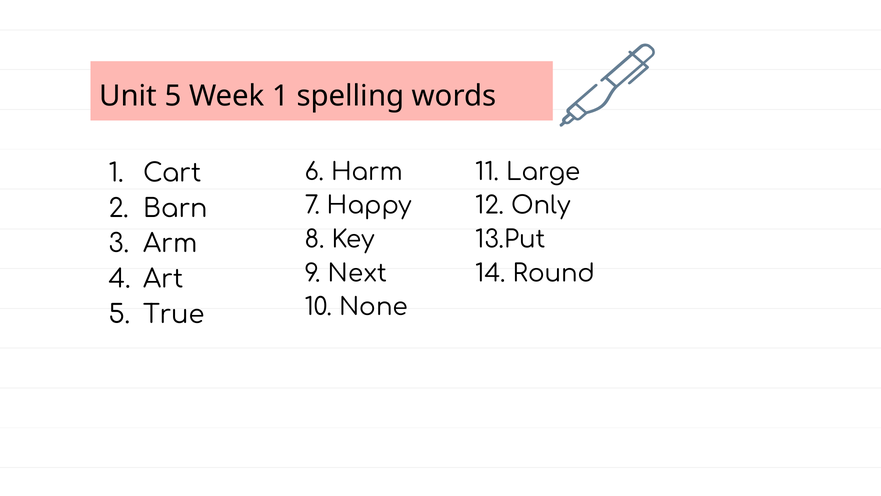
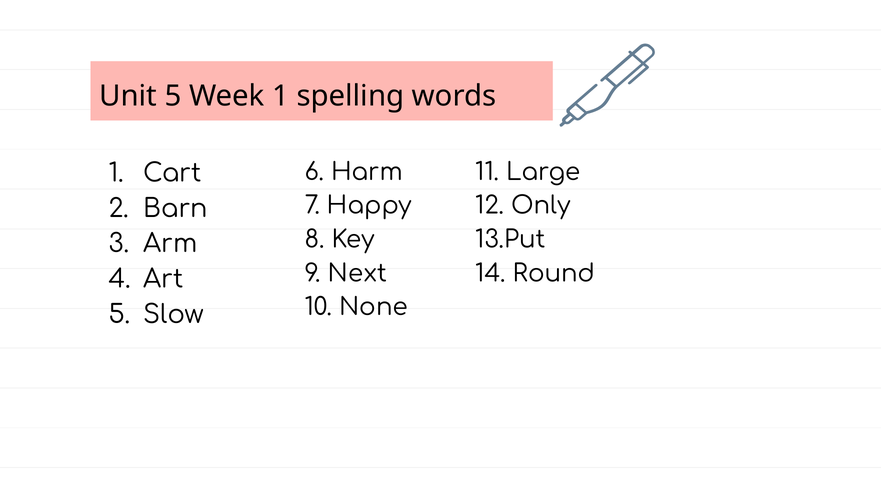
True: True -> Slow
